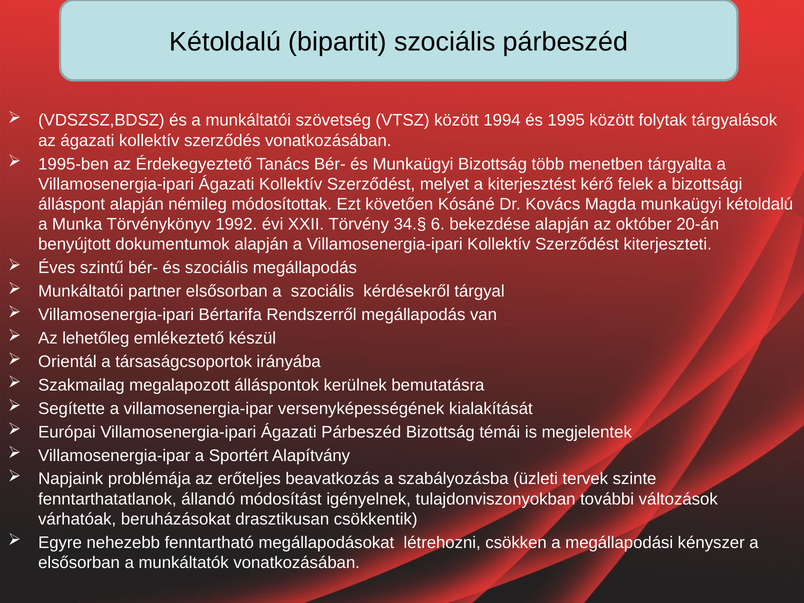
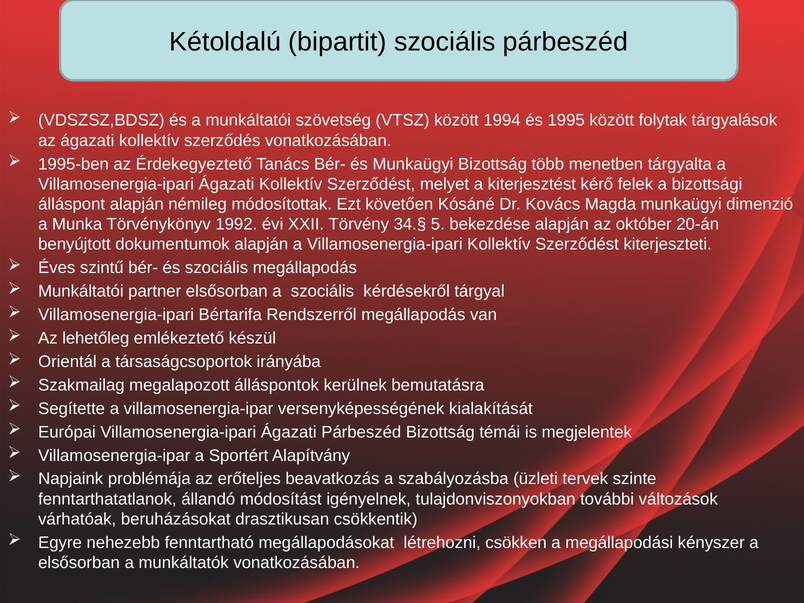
munkaügyi kétoldalú: kétoldalú -> dimenzió
6: 6 -> 5
